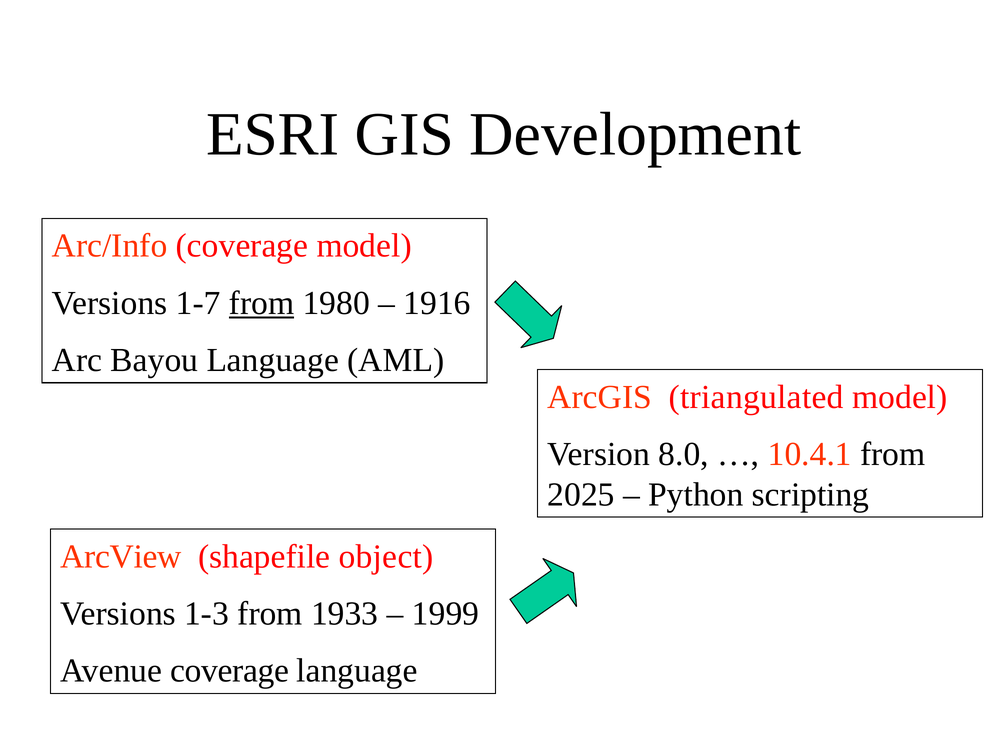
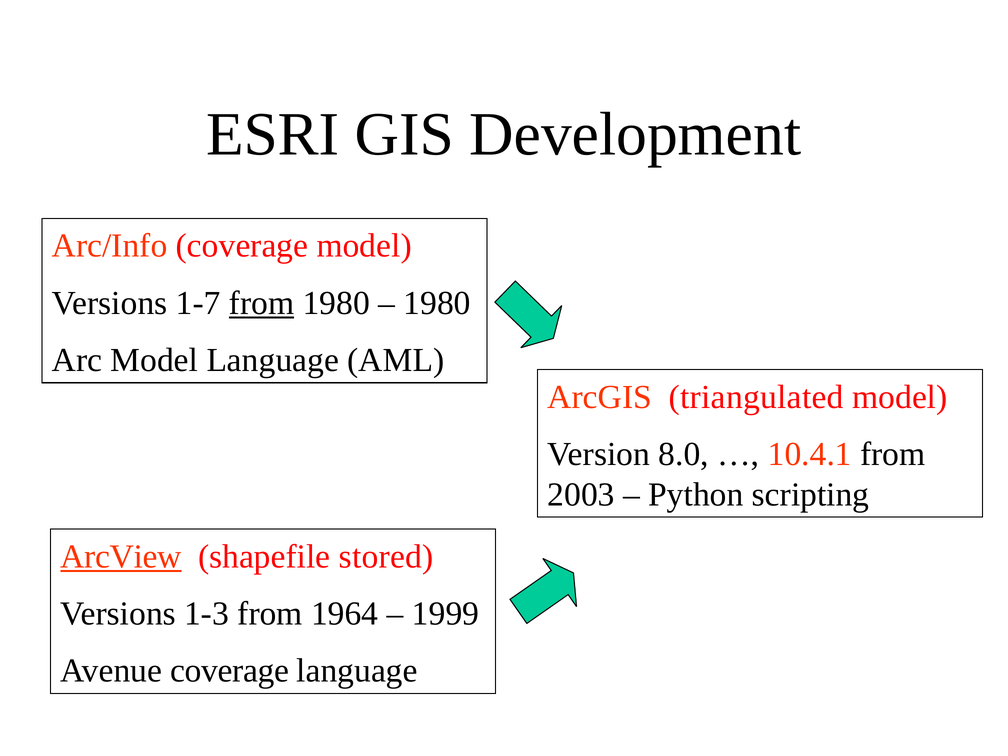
1916 at (437, 303): 1916 -> 1980
Arc Bayou: Bayou -> Model
2025: 2025 -> 2003
ArcView underline: none -> present
object: object -> stored
1933: 1933 -> 1964
